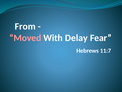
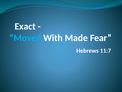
From: From -> Exact
Moved colour: pink -> light blue
Delay: Delay -> Made
